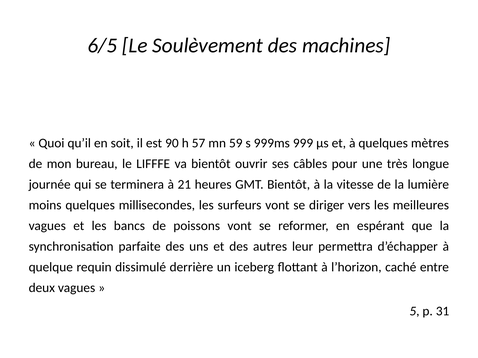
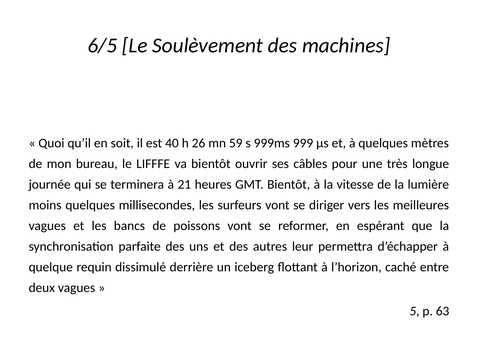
90: 90 -> 40
57: 57 -> 26
31: 31 -> 63
